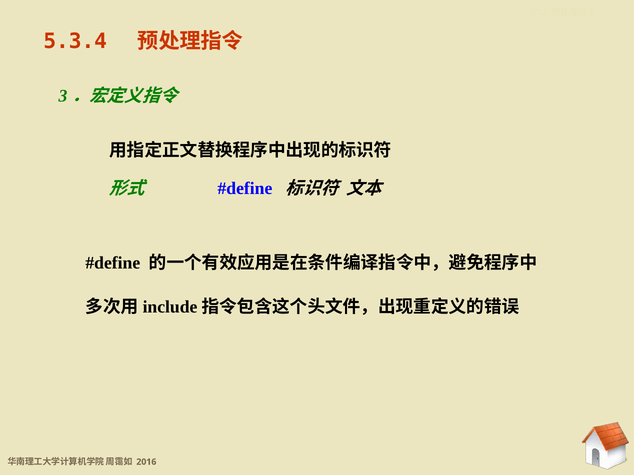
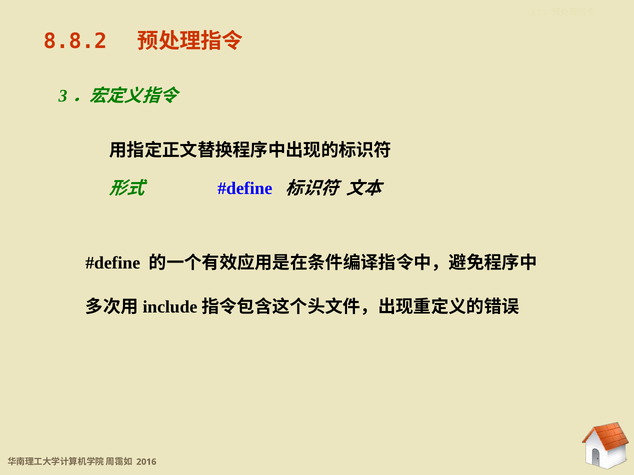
5.3.4: 5.3.4 -> 8.8.2
